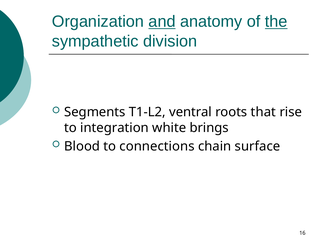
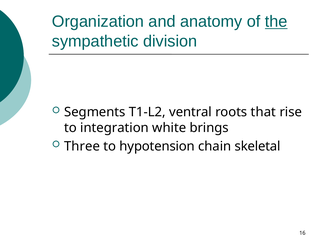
and underline: present -> none
Blood: Blood -> Three
connections: connections -> hypotension
surface: surface -> skeletal
